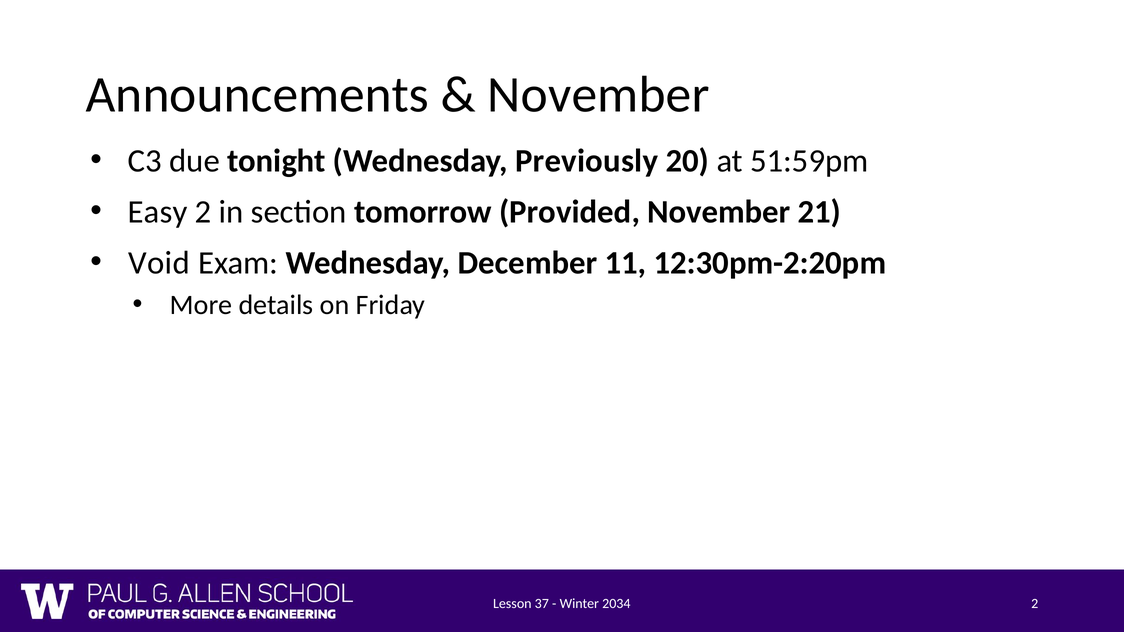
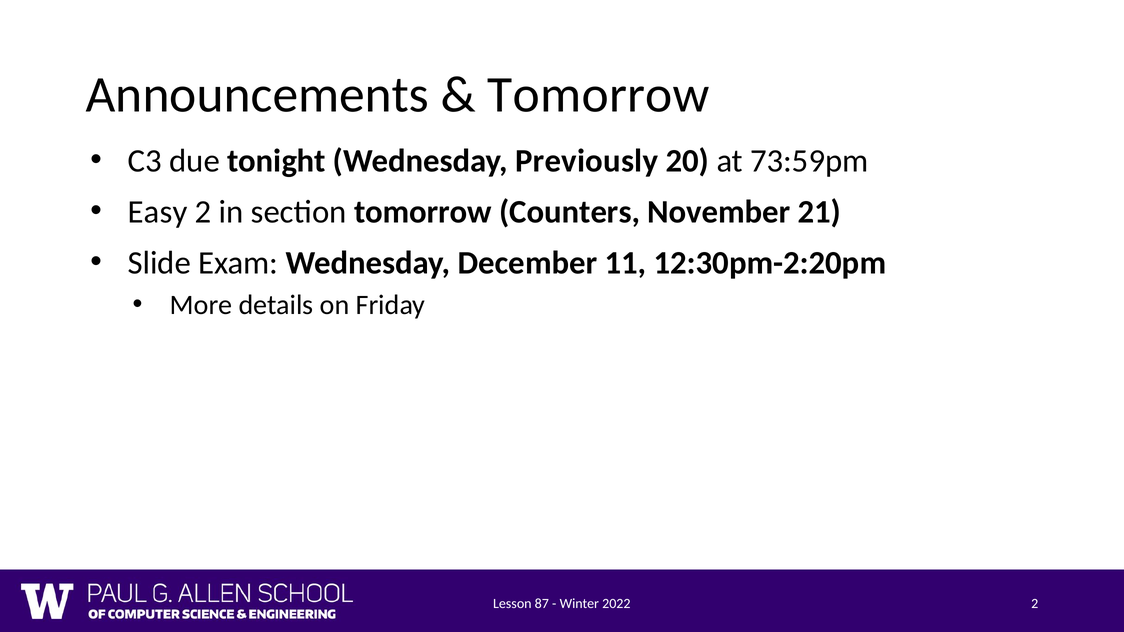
November at (599, 95): November -> Tomorrow
51:59pm: 51:59pm -> 73:59pm
Provided: Provided -> Counters
Void: Void -> Slide
37: 37 -> 87
2034: 2034 -> 2022
